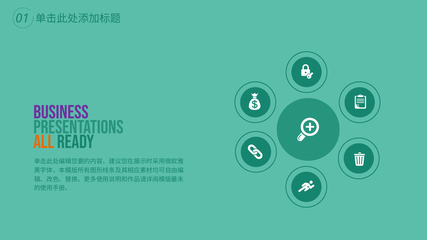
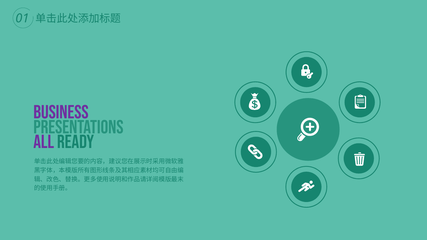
All colour: orange -> purple
